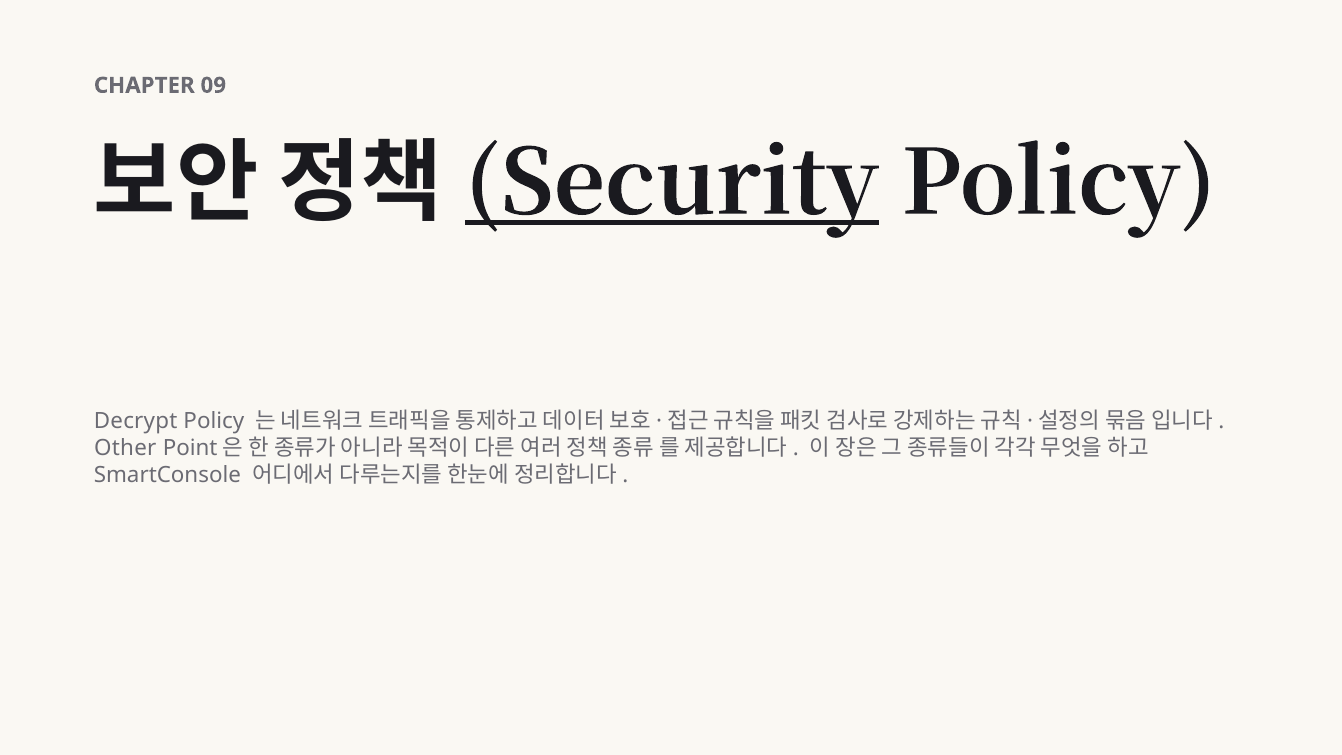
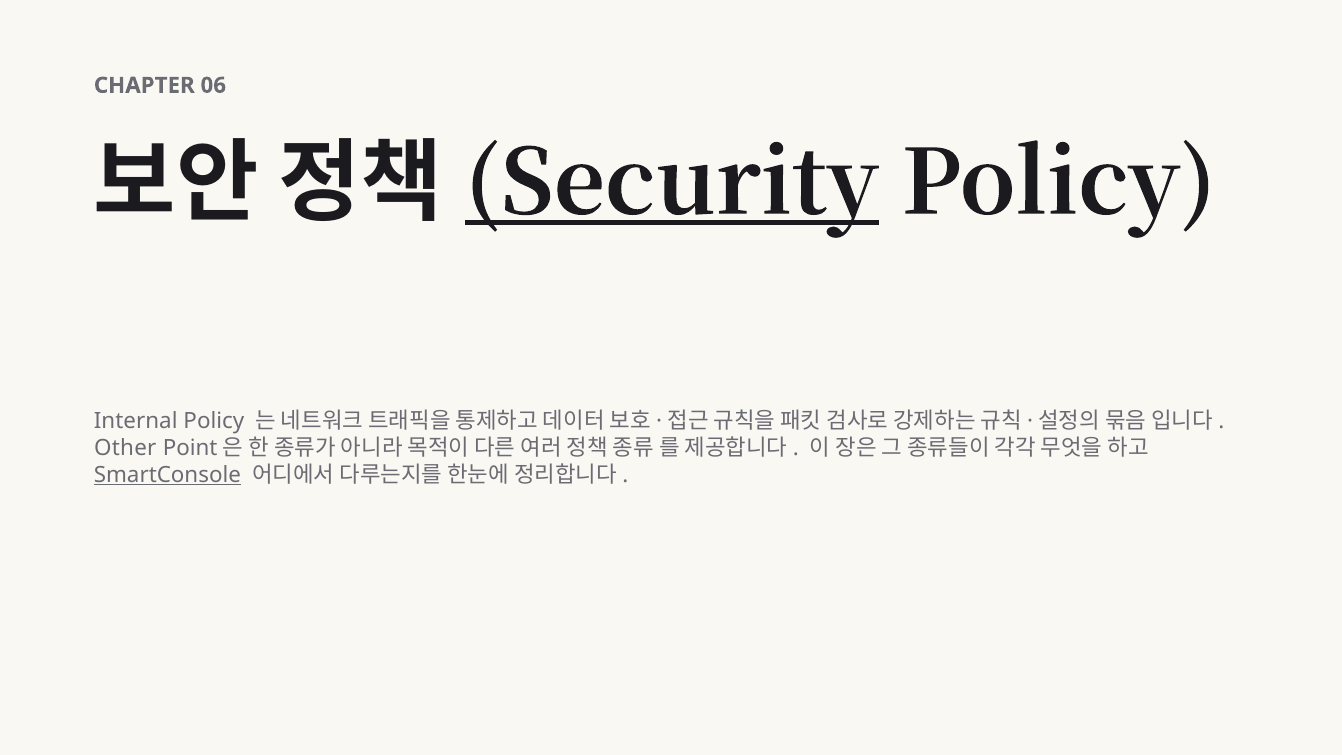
09: 09 -> 06
Decrypt: Decrypt -> Internal
SmartConsole underline: none -> present
